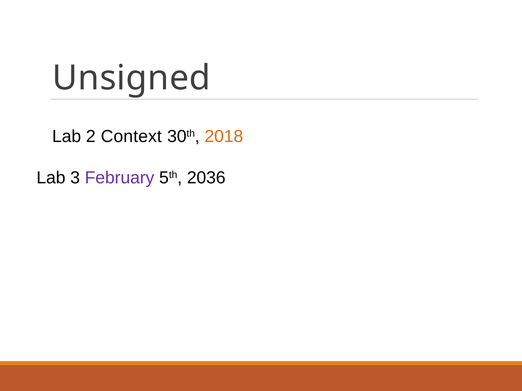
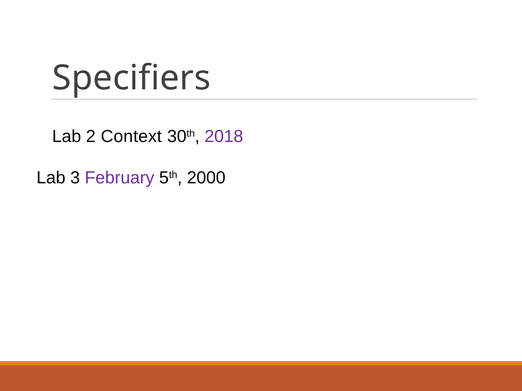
Unsigned: Unsigned -> Specifiers
2018 colour: orange -> purple
2036: 2036 -> 2000
